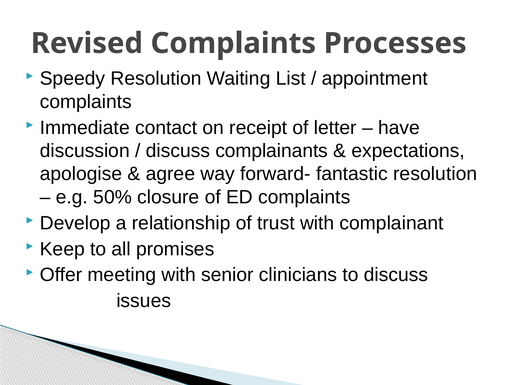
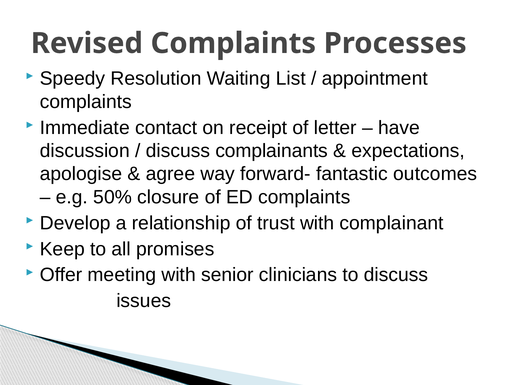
fantastic resolution: resolution -> outcomes
